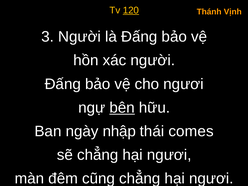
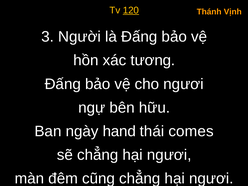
xác người: người -> tương
bên underline: present -> none
nhập: nhập -> hand
